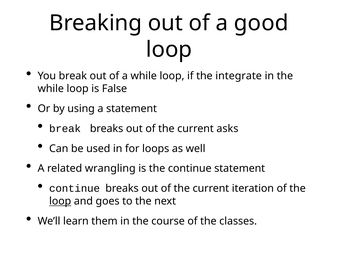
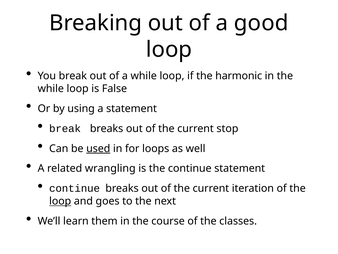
integrate: integrate -> harmonic
asks: asks -> stop
used underline: none -> present
